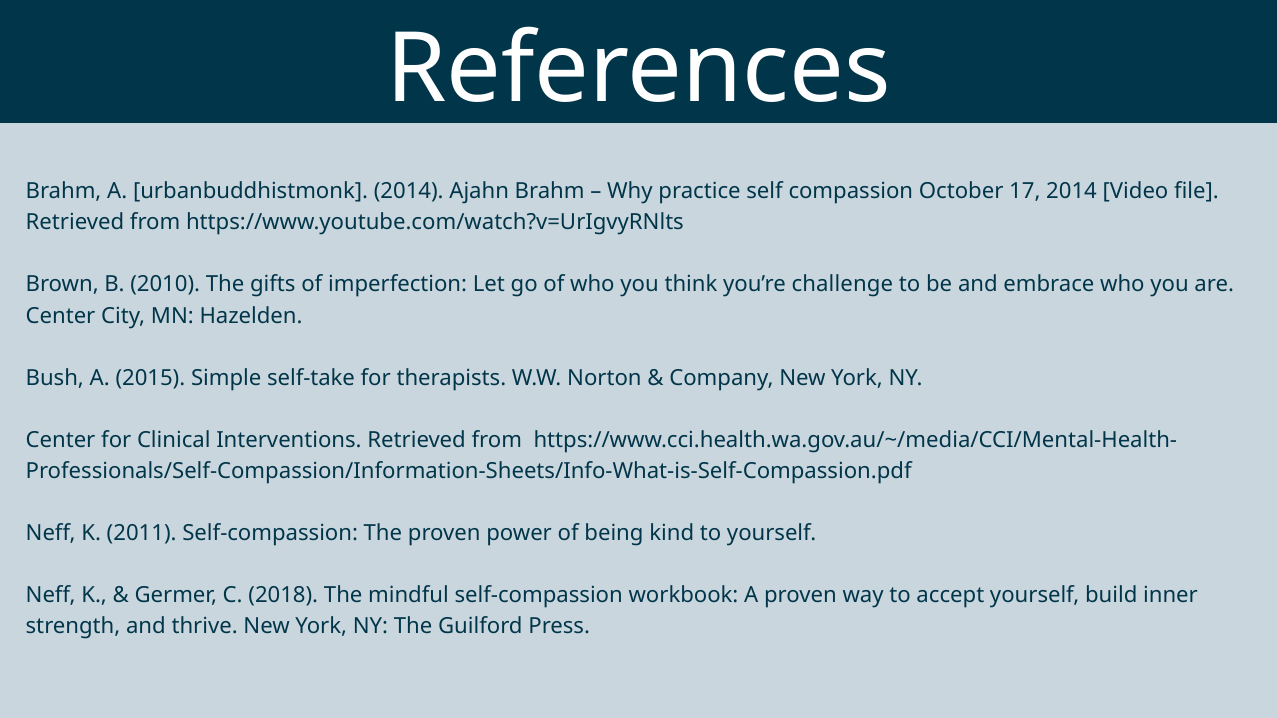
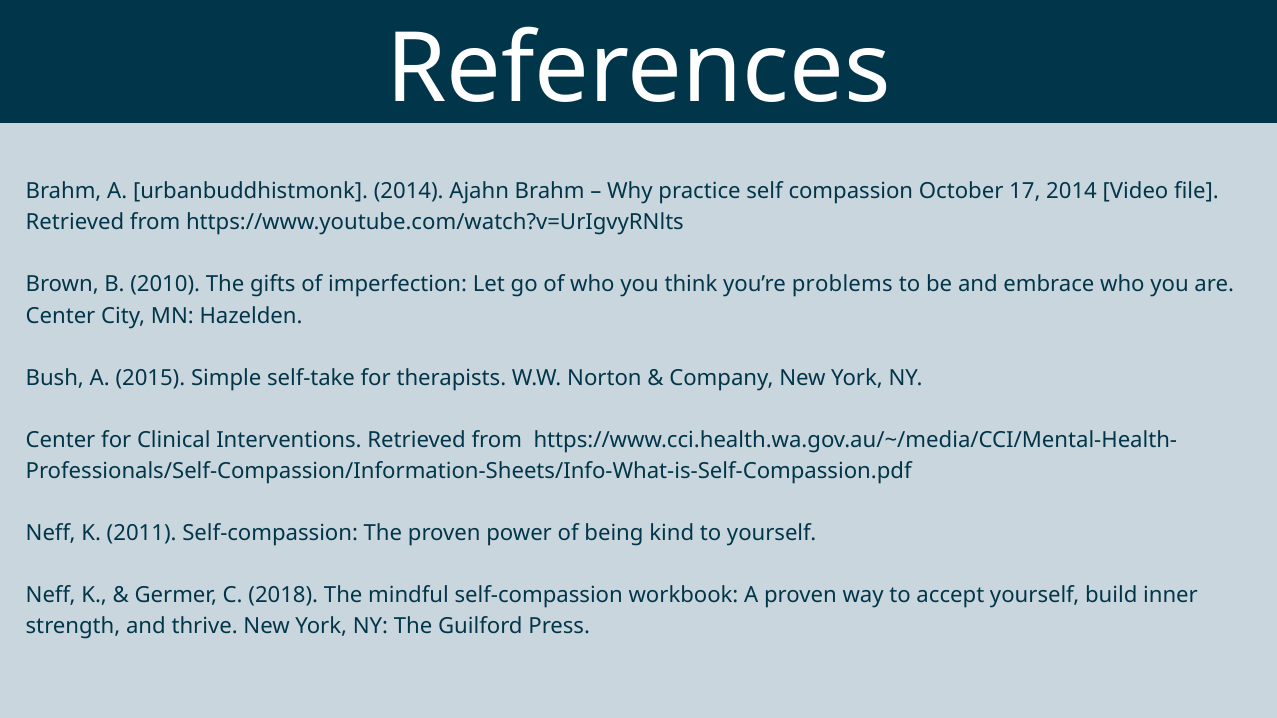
challenge: challenge -> problems
